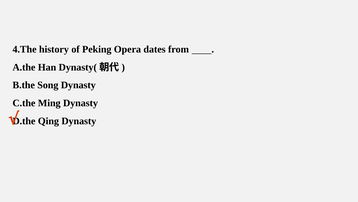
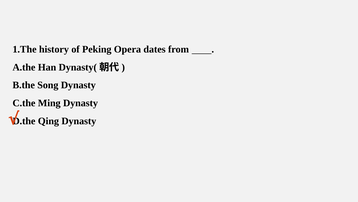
4.The: 4.The -> 1.The
